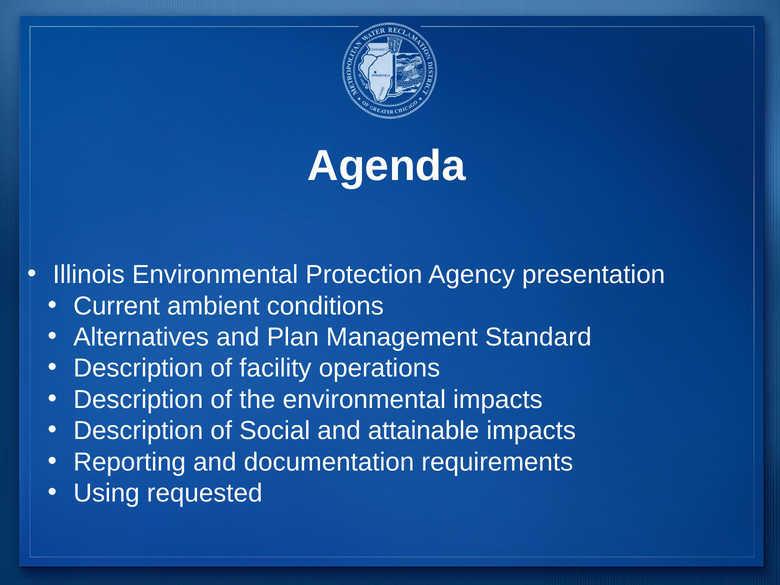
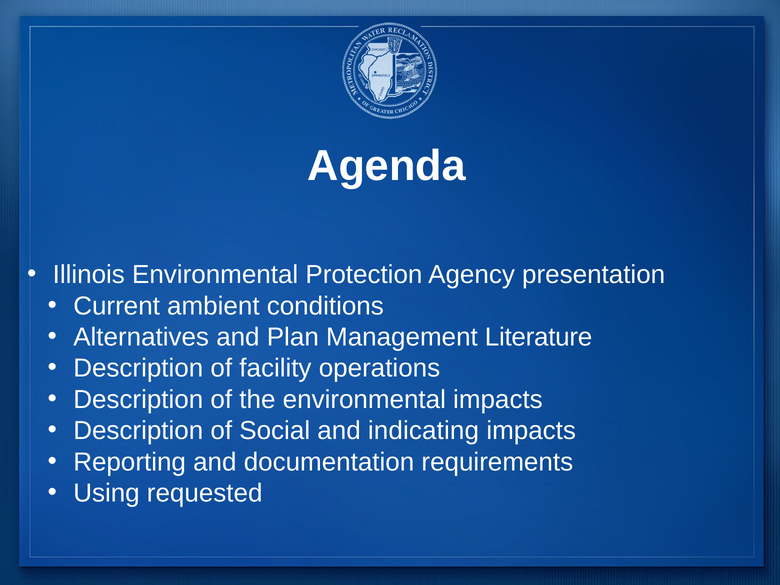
Standard: Standard -> Literature
attainable: attainable -> indicating
